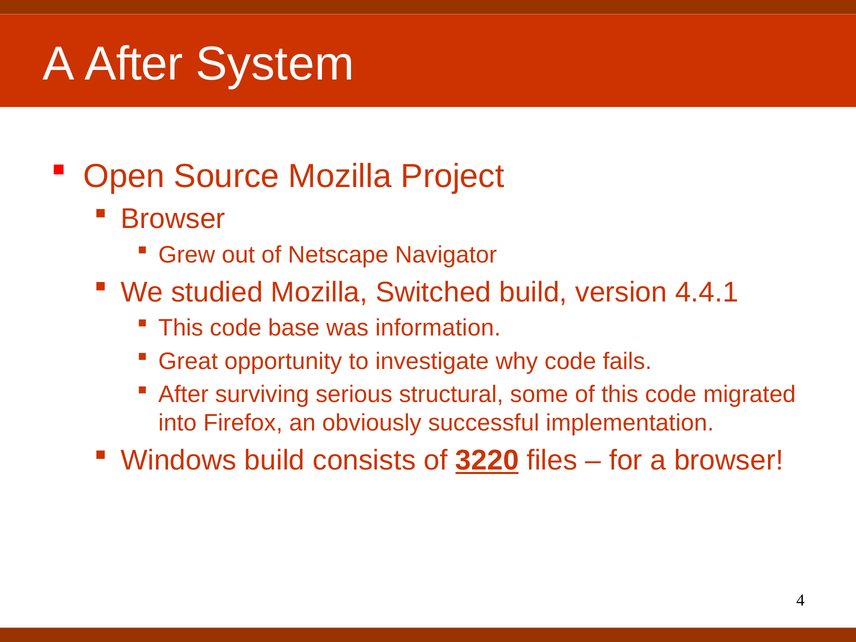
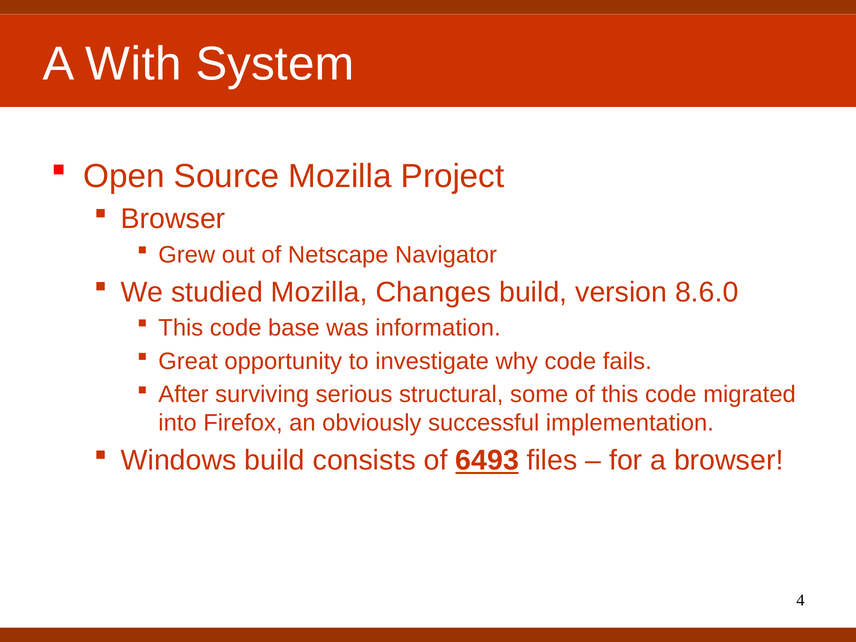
A After: After -> With
Switched: Switched -> Changes
4.4.1: 4.4.1 -> 8.6.0
3220: 3220 -> 6493
